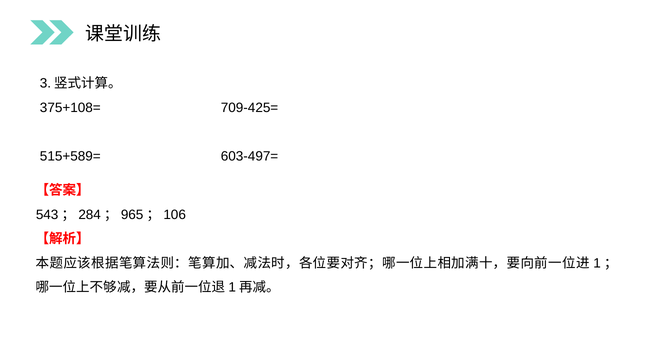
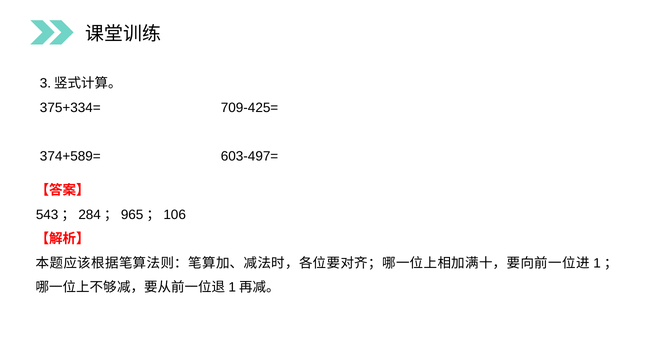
375+108=: 375+108= -> 375+334=
515+589=: 515+589= -> 374+589=
